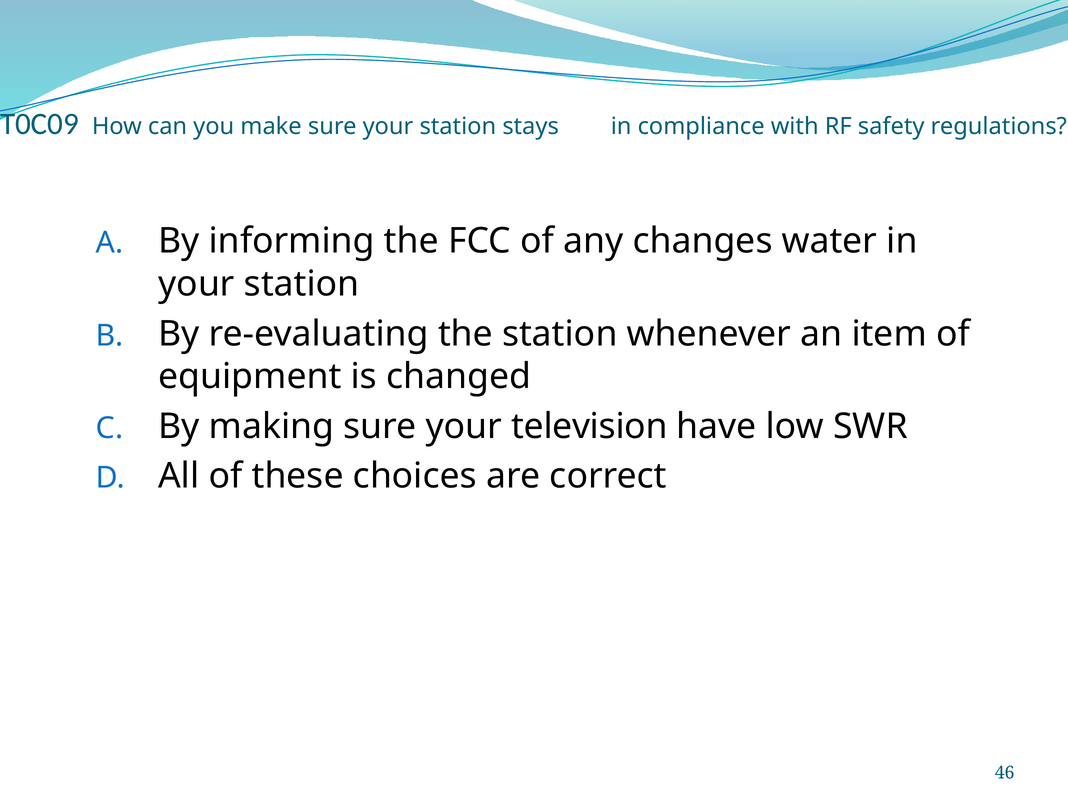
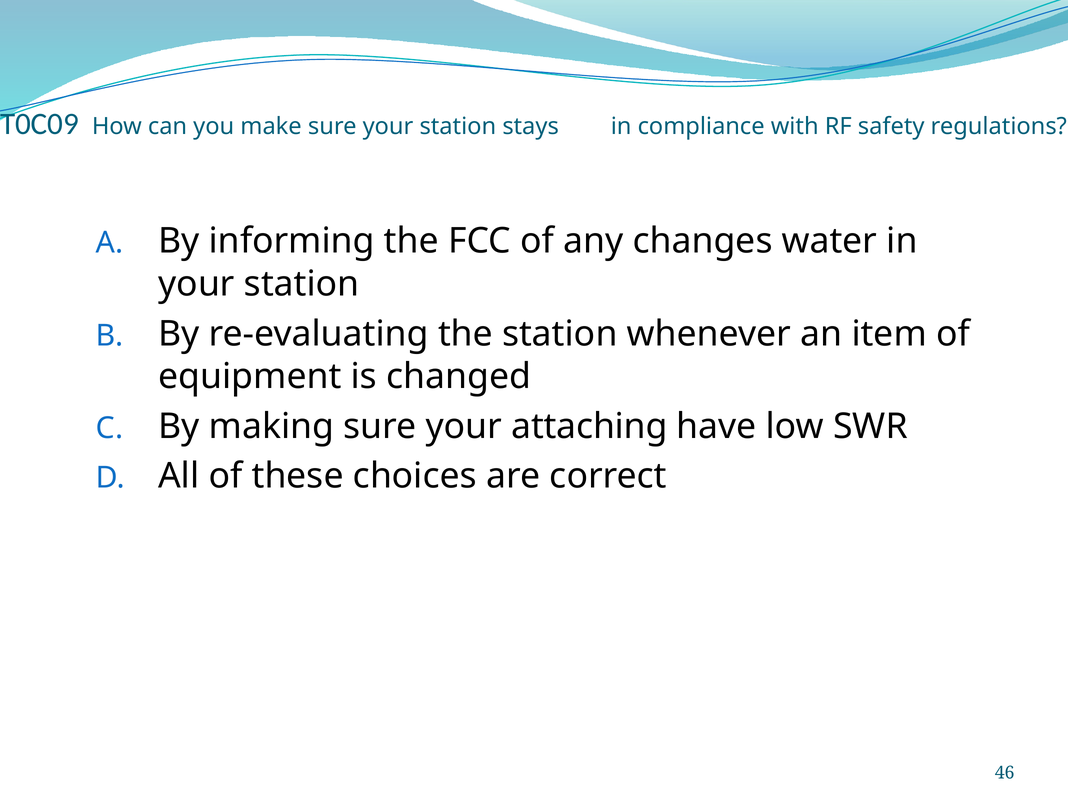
television: television -> attaching
